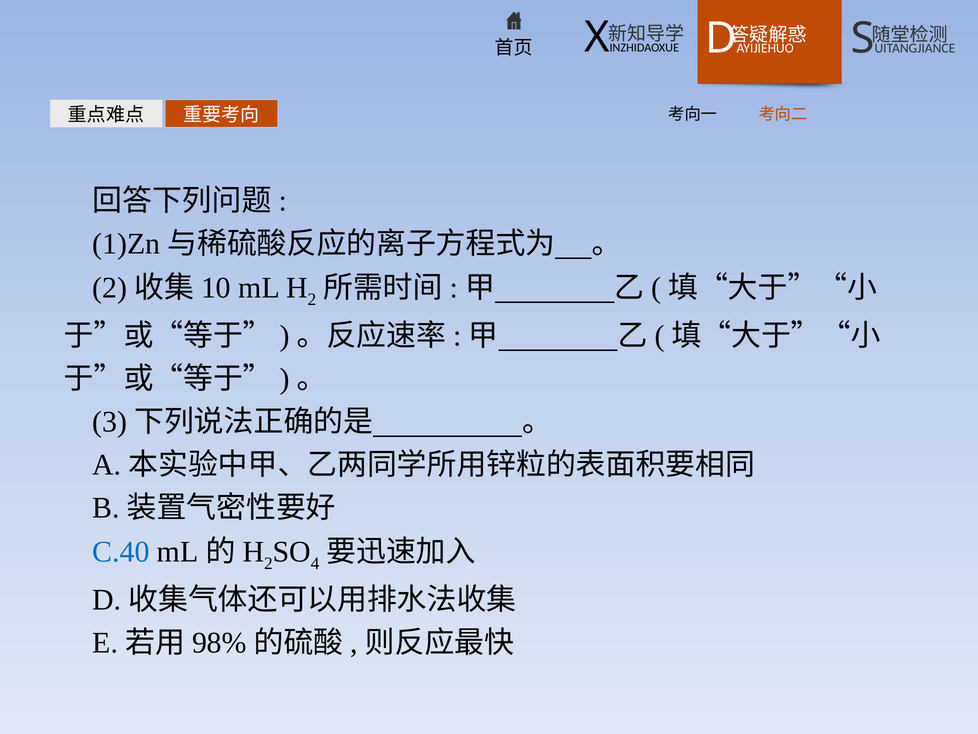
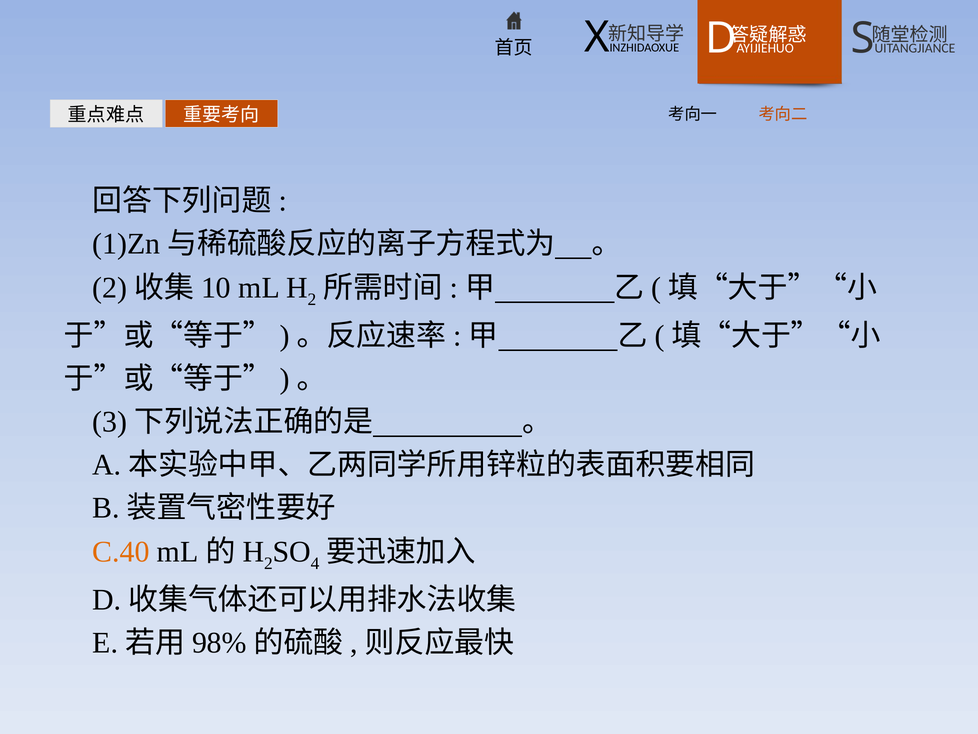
C.40 colour: blue -> orange
